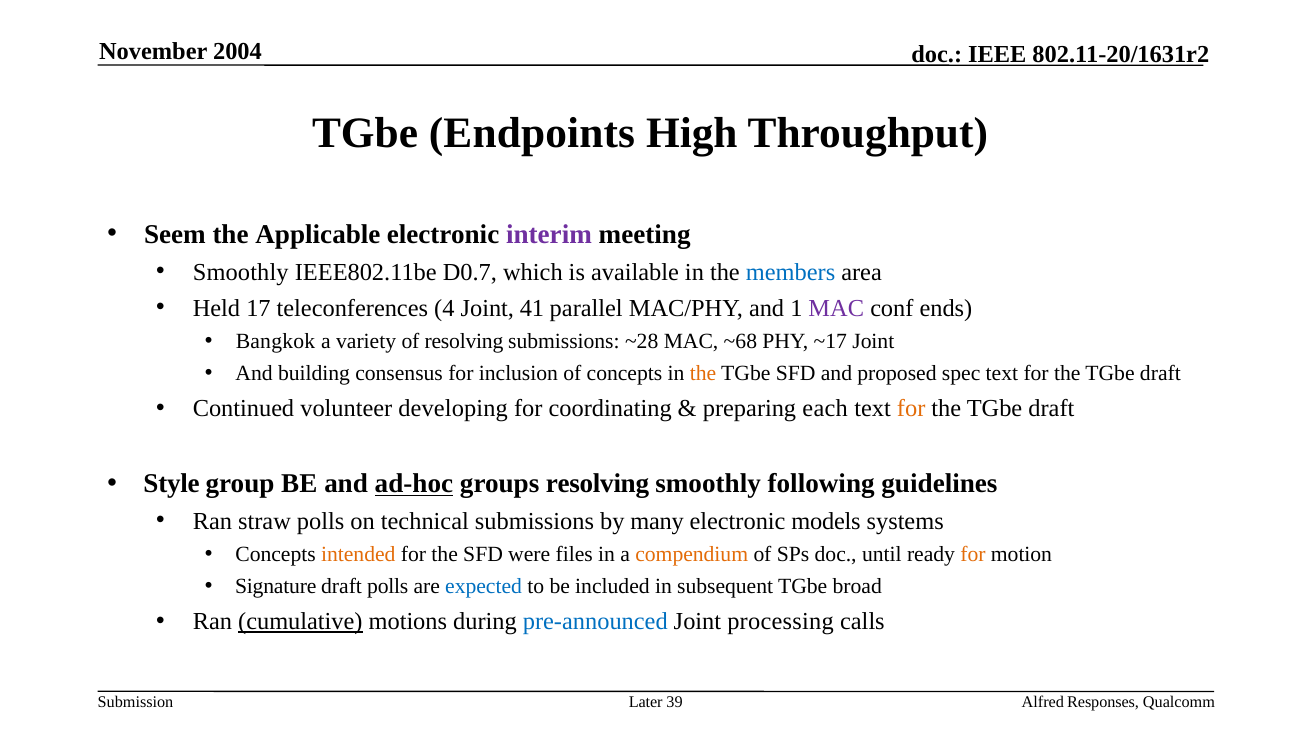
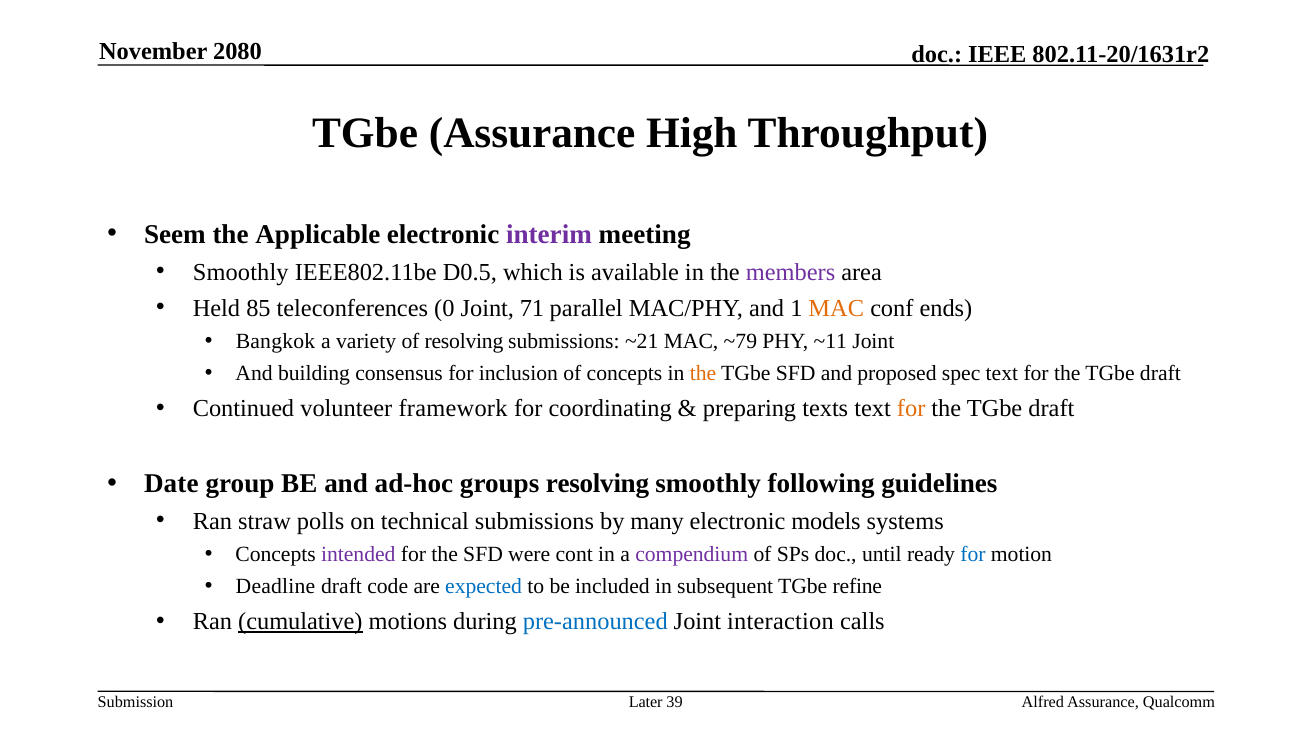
2004: 2004 -> 2080
TGbe Endpoints: Endpoints -> Assurance
D0.7: D0.7 -> D0.5
members colour: blue -> purple
17: 17 -> 85
4: 4 -> 0
41: 41 -> 71
MAC at (836, 308) colour: purple -> orange
~28: ~28 -> ~21
~68: ~68 -> ~79
~17: ~17 -> ~11
developing: developing -> framework
each: each -> texts
Style: Style -> Date
ad-hoc underline: present -> none
intended colour: orange -> purple
files: files -> cont
compendium colour: orange -> purple
for at (973, 555) colour: orange -> blue
Signature: Signature -> Deadline
draft polls: polls -> code
broad: broad -> refine
processing: processing -> interaction
Alfred Responses: Responses -> Assurance
